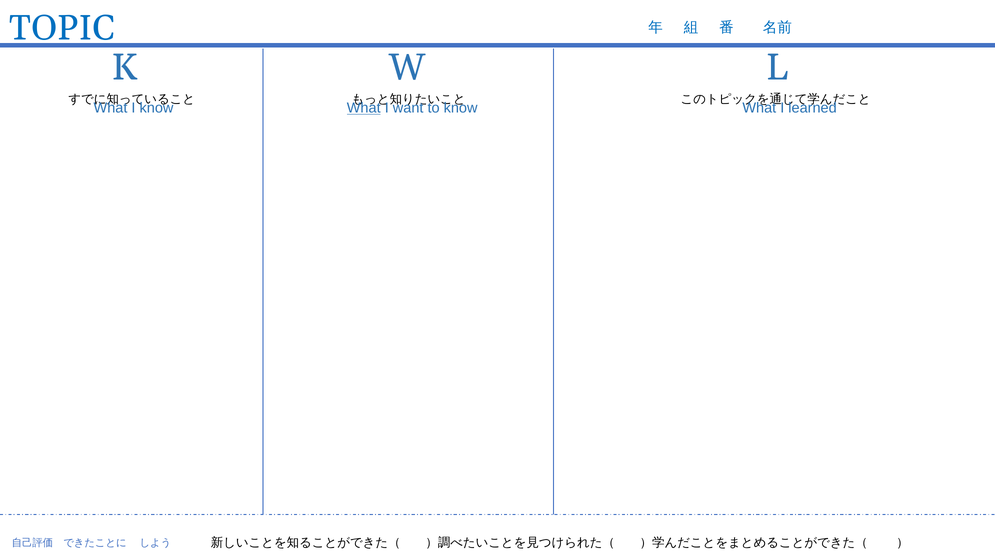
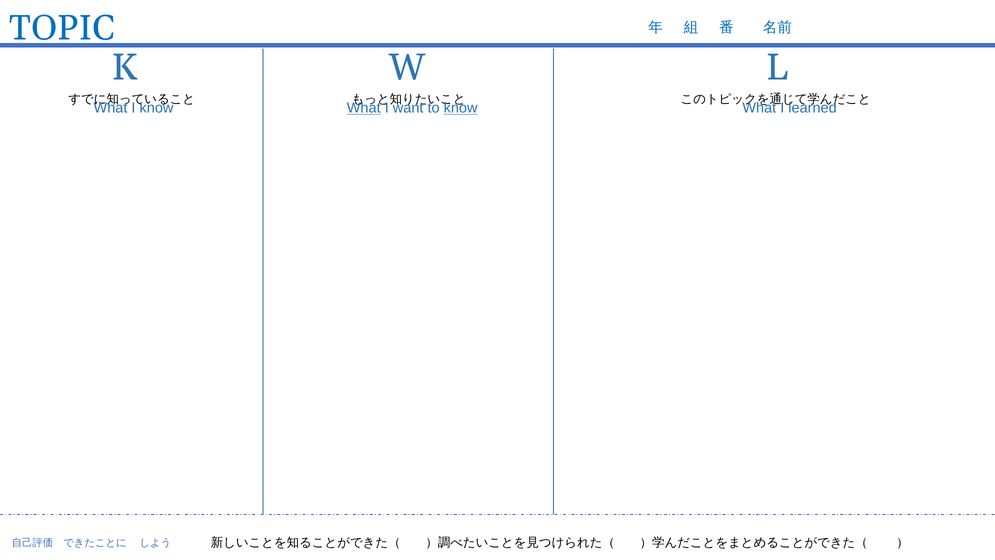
know at (461, 108) underline: none -> present
